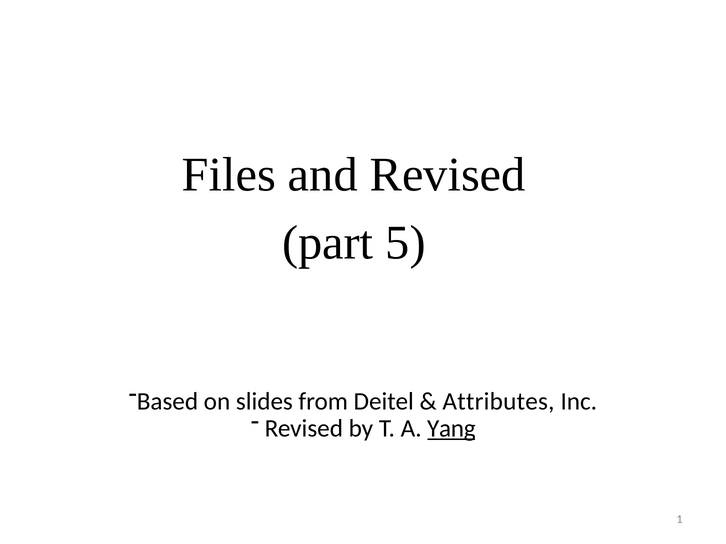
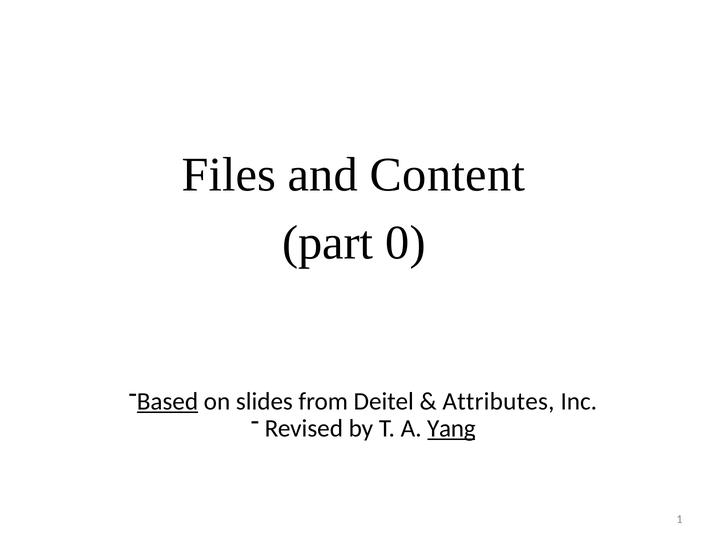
and Revised: Revised -> Content
5: 5 -> 0
Based underline: none -> present
